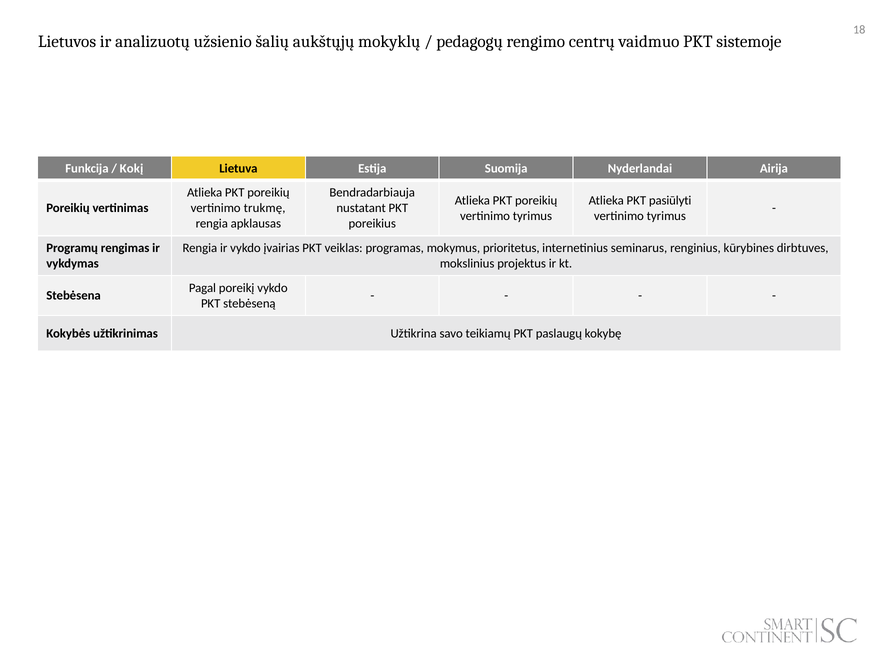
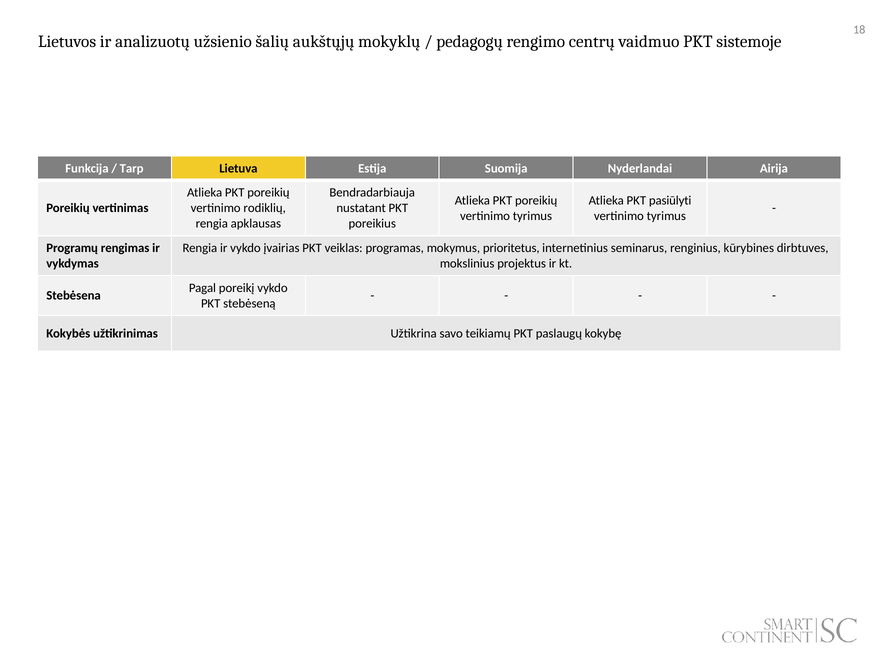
Kokį: Kokį -> Tarp
trukmę: trukmę -> rodiklių
